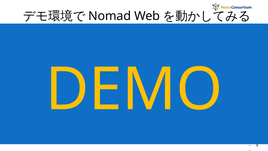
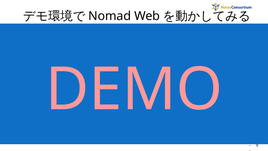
DEMO colour: yellow -> pink
